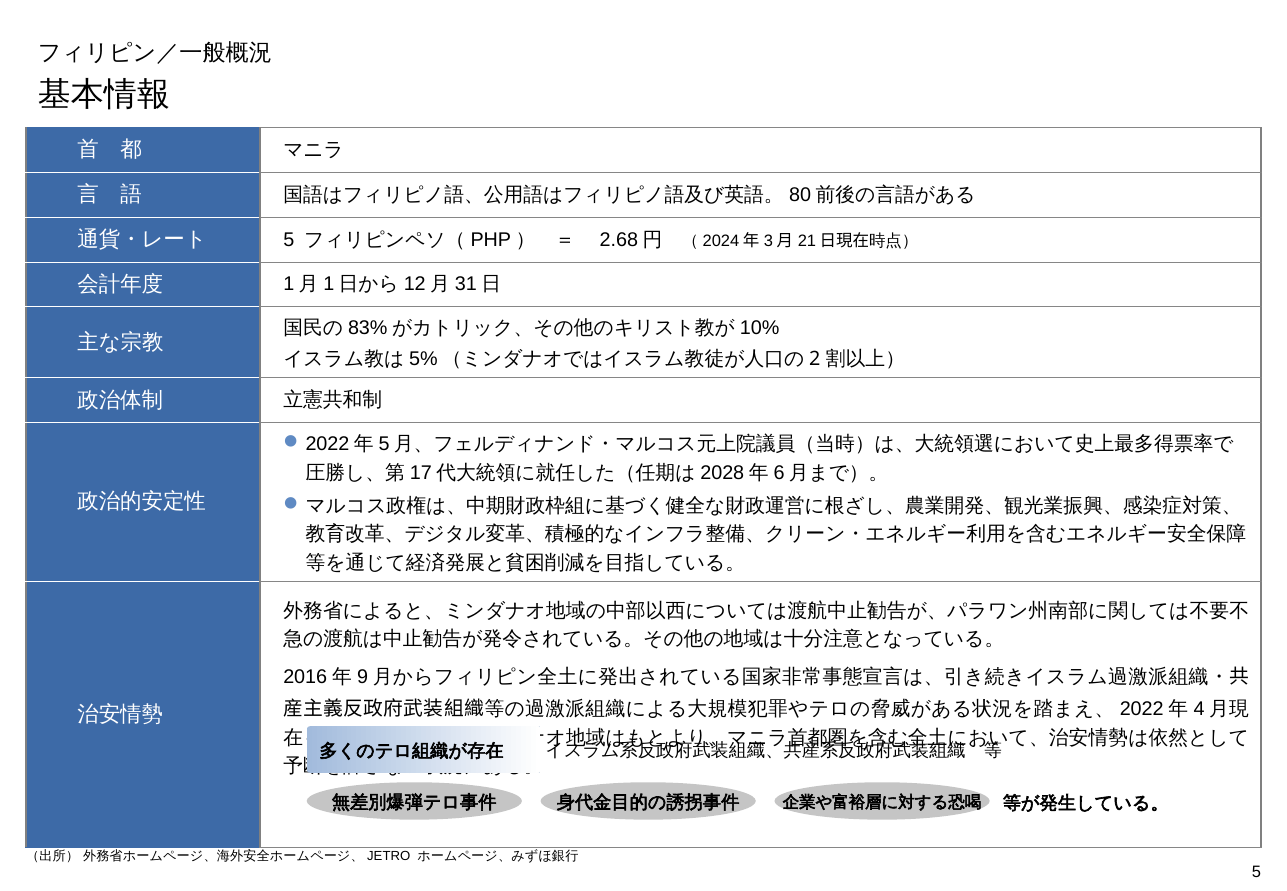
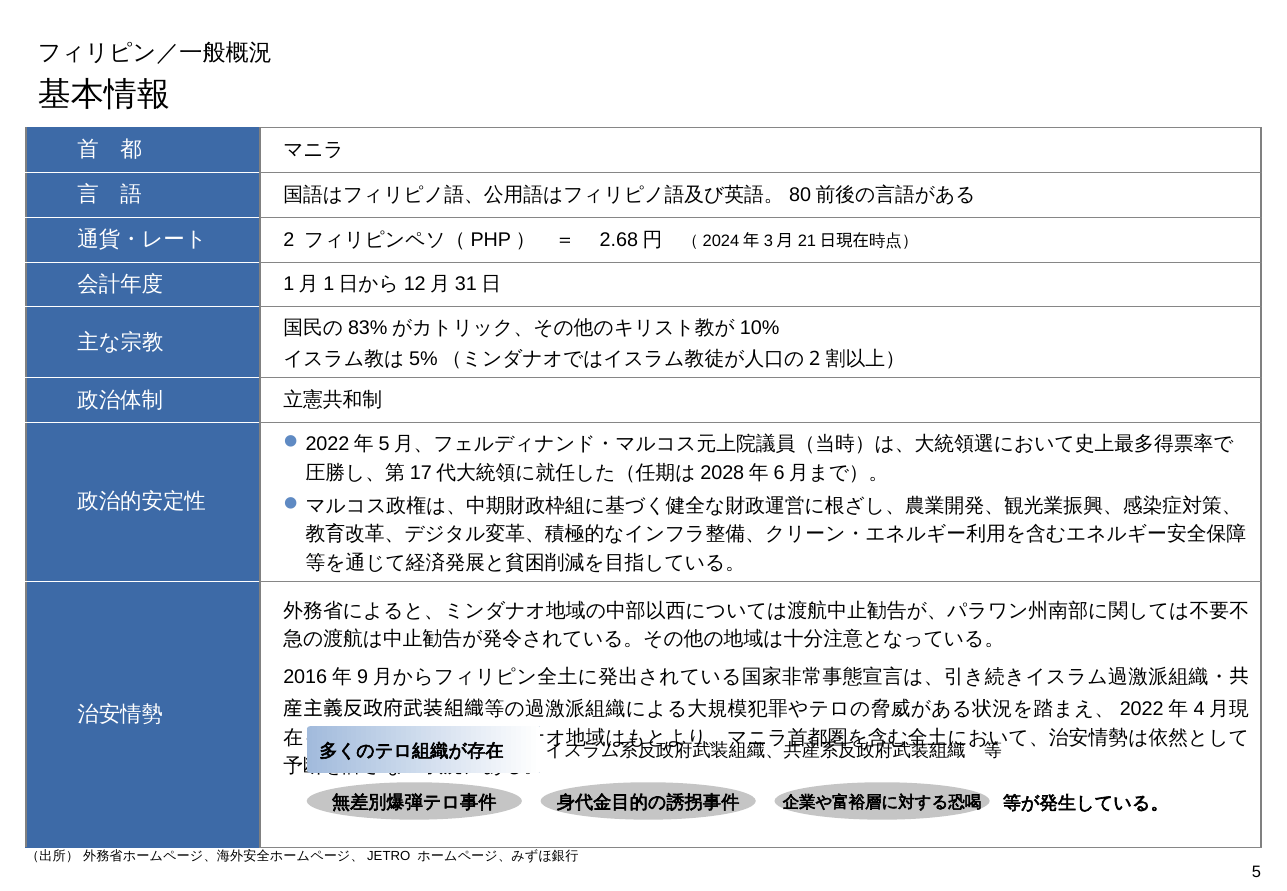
5 at (289, 240): 5 -> 2
